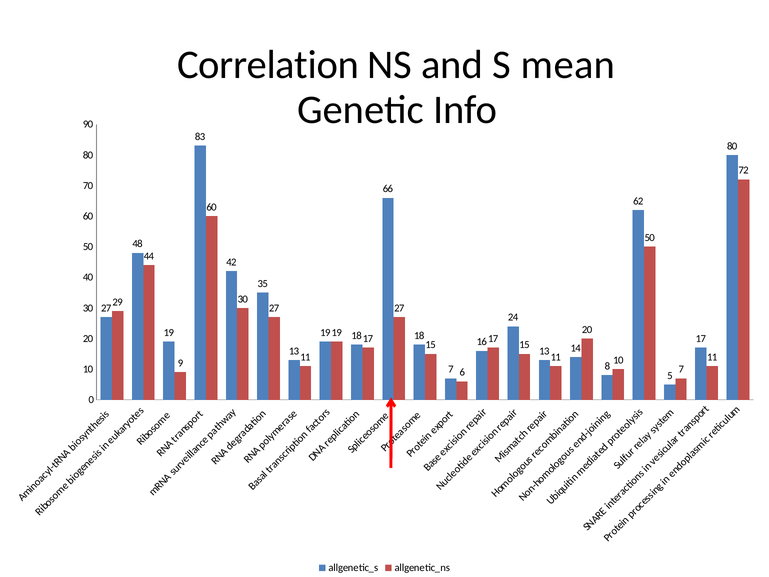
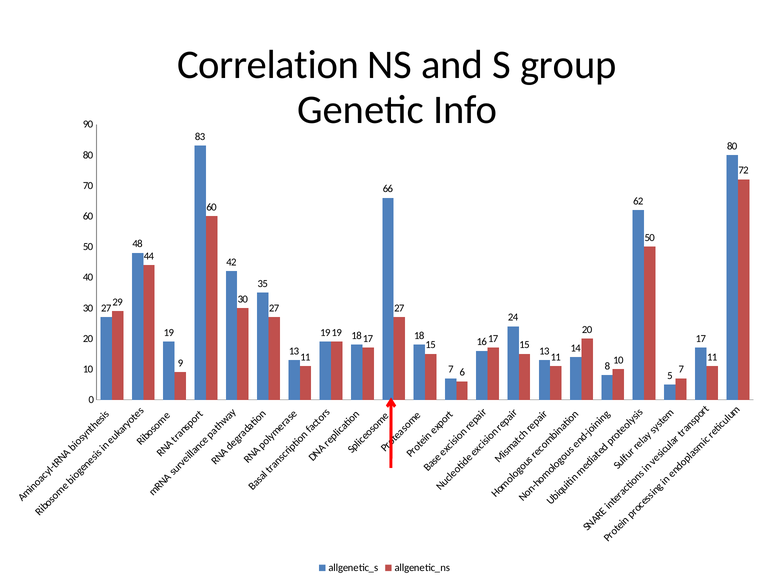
mean: mean -> group
